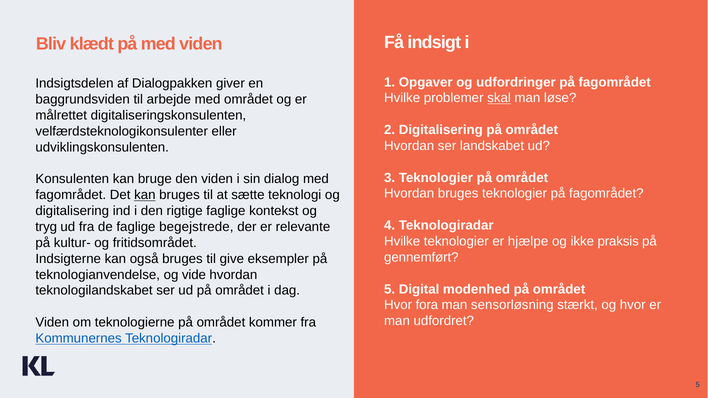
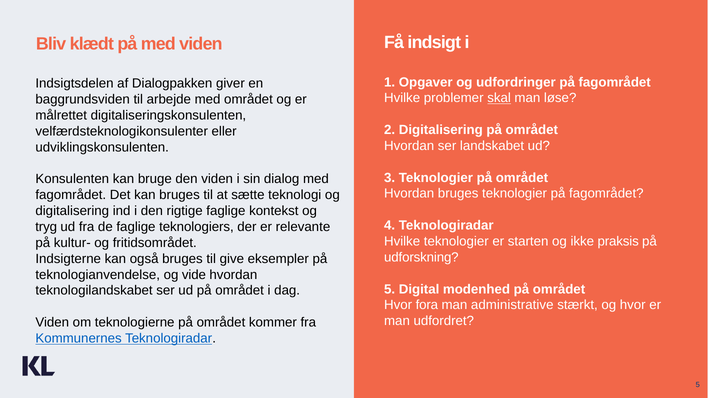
kan at (145, 195) underline: present -> none
begejstrede: begejstrede -> teknologiers
hjælpe: hjælpe -> starten
gennemført: gennemført -> udforskning
sensorløsning: sensorløsning -> administrative
